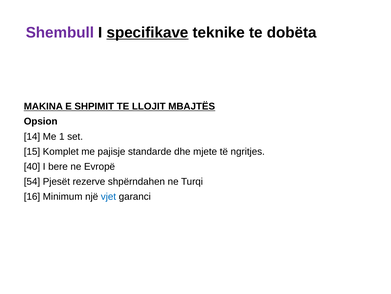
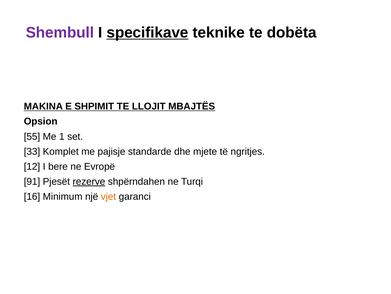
14: 14 -> 55
15: 15 -> 33
40: 40 -> 12
54: 54 -> 91
rezerve underline: none -> present
vjet colour: blue -> orange
